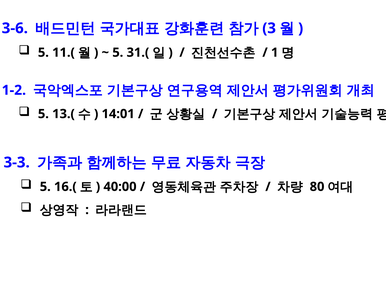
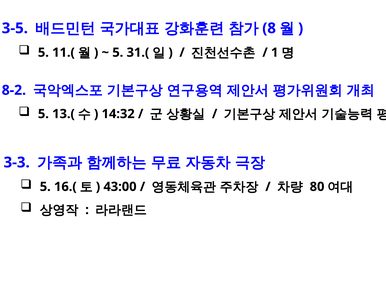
3-6: 3-6 -> 3-5
3: 3 -> 8
1-2: 1-2 -> 8-2
14:01: 14:01 -> 14:32
40:00: 40:00 -> 43:00
